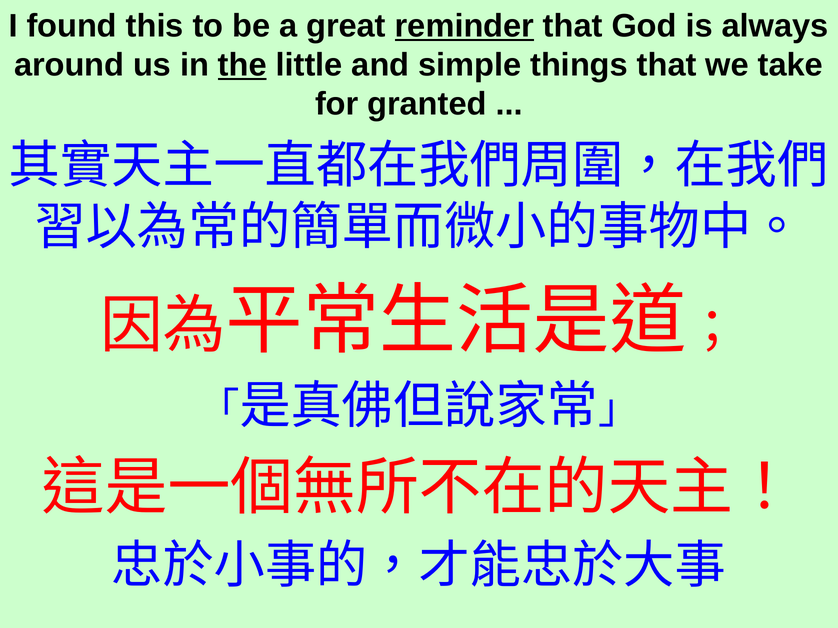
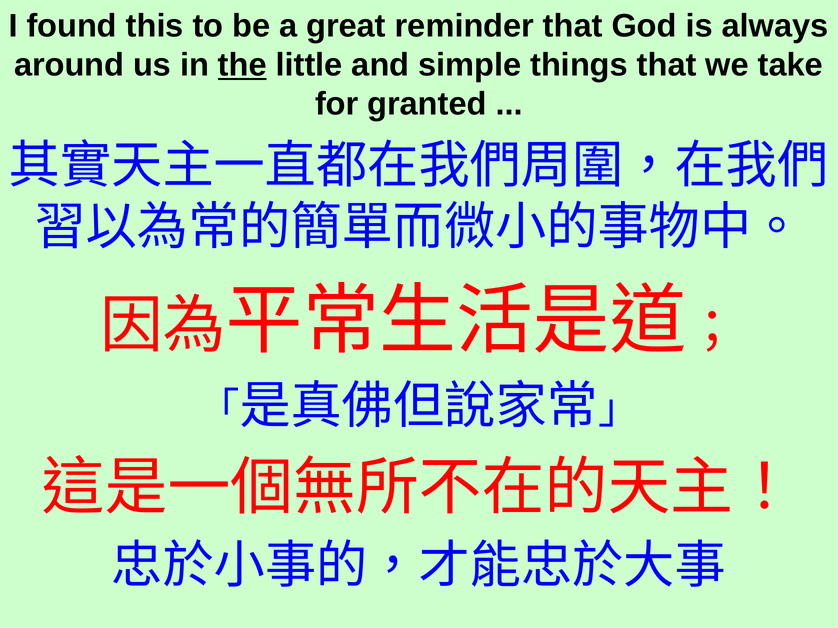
reminder underline: present -> none
